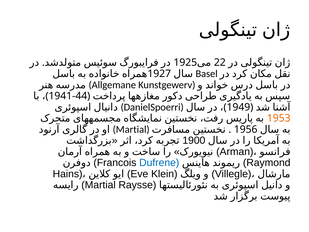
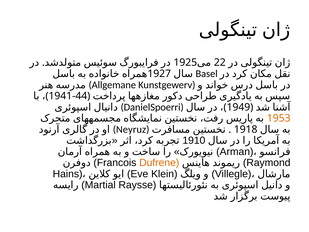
Martial at (131, 129): Martial -> Neyruz
1956: 1956 -> 1918
1900: 1900 -> 1910
Dufrene colour: blue -> orange
